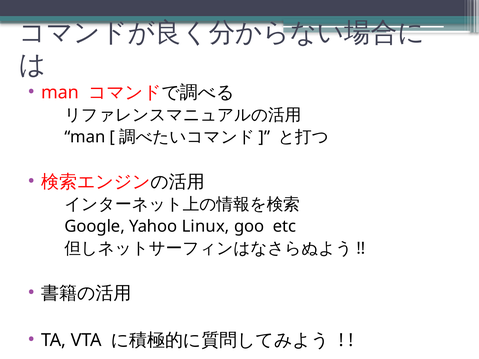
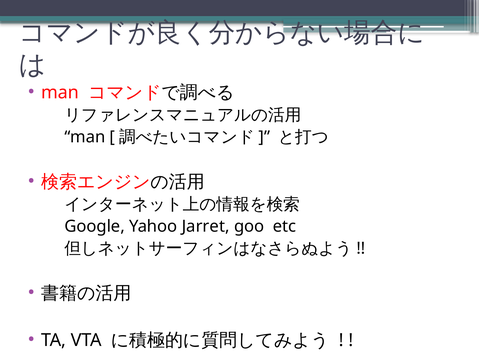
Linux: Linux -> Jarret
